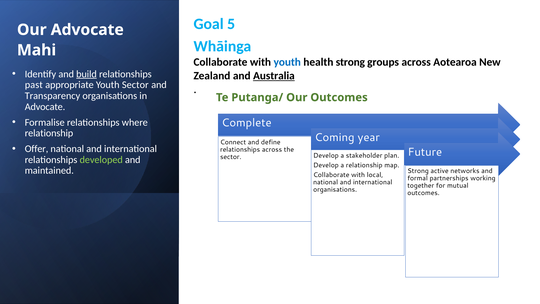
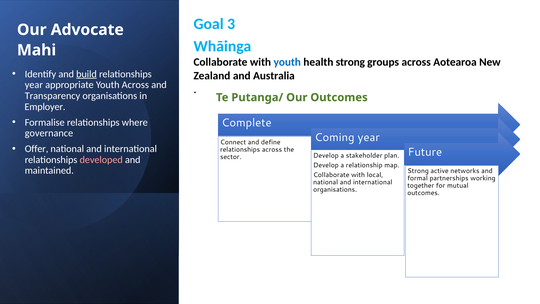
5: 5 -> 3
Australia underline: present -> none
past at (34, 85): past -> year
Youth Sector: Sector -> Across
Advocate at (45, 107): Advocate -> Employer
relationship at (49, 133): relationship -> governance
developed colour: light green -> pink
